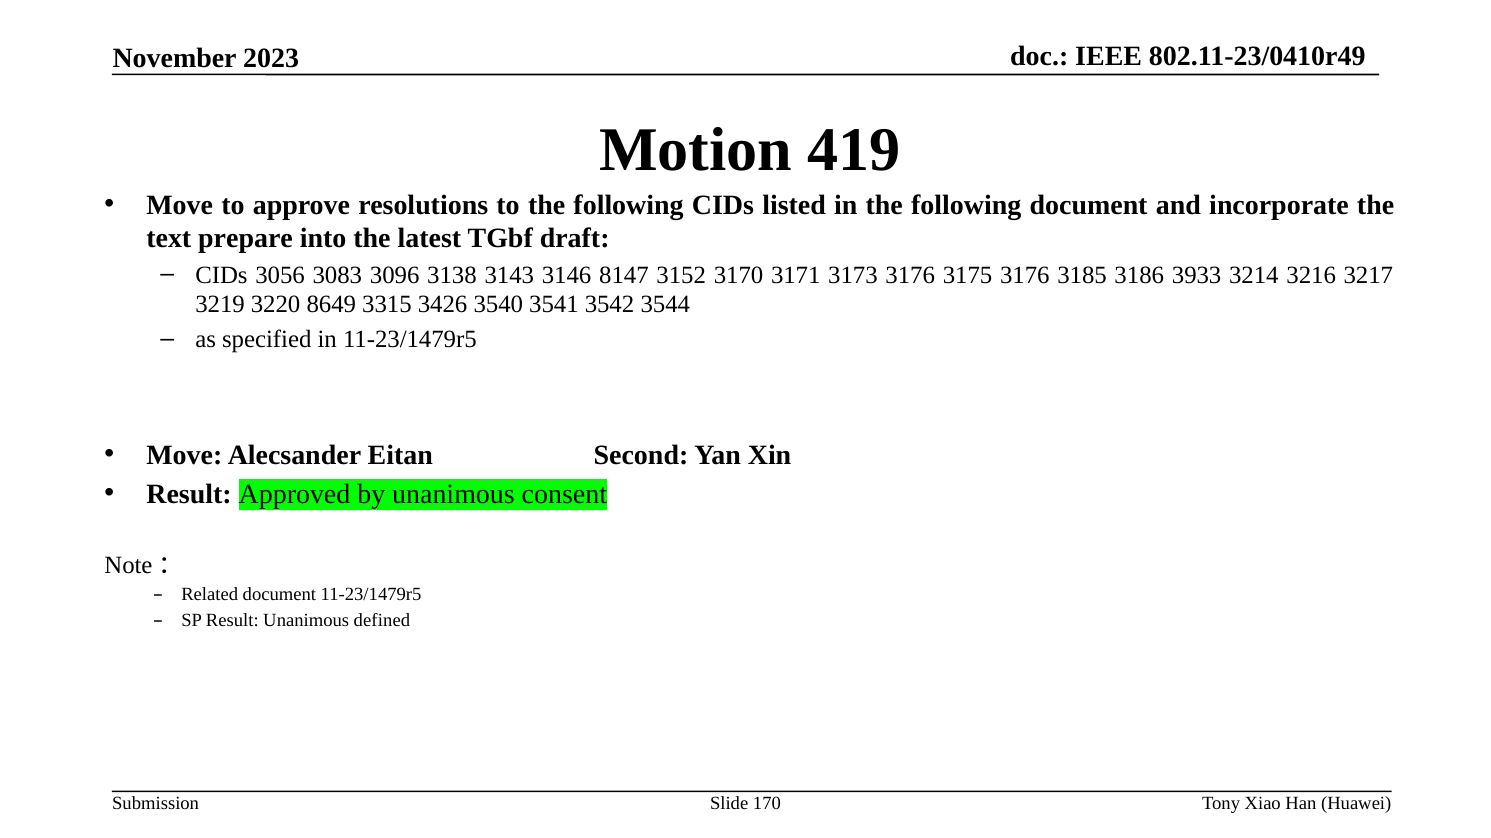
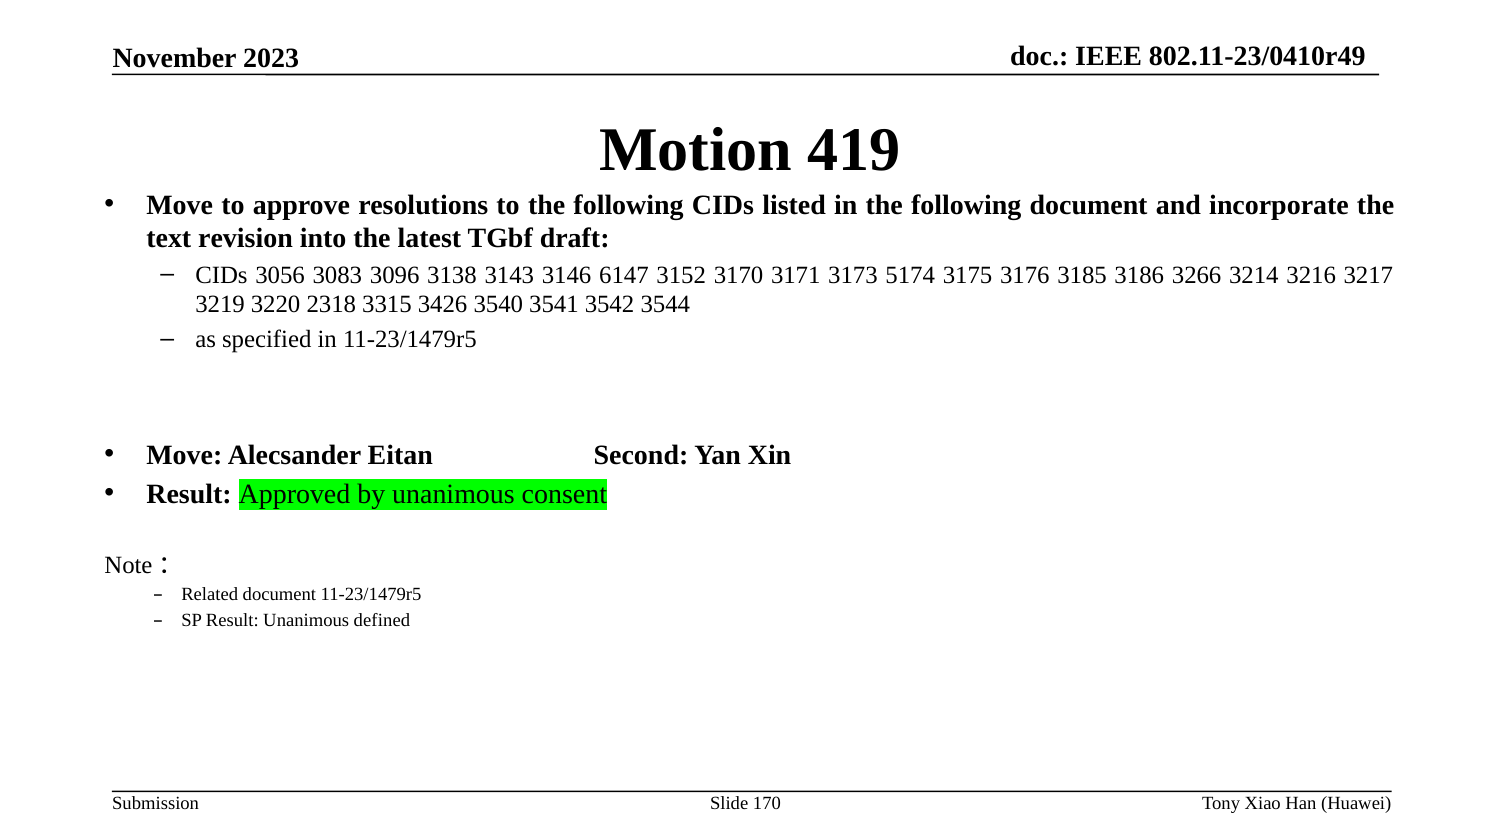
prepare: prepare -> revision
8147: 8147 -> 6147
3173 3176: 3176 -> 5174
3933: 3933 -> 3266
8649: 8649 -> 2318
